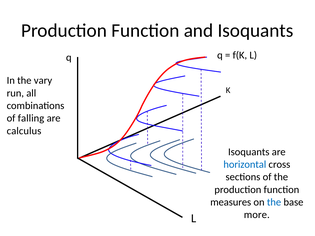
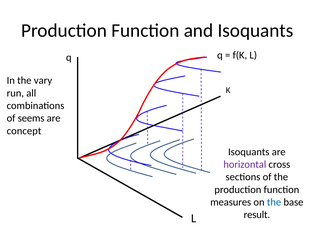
falling: falling -> seems
calculus: calculus -> concept
horizontal colour: blue -> purple
more: more -> result
